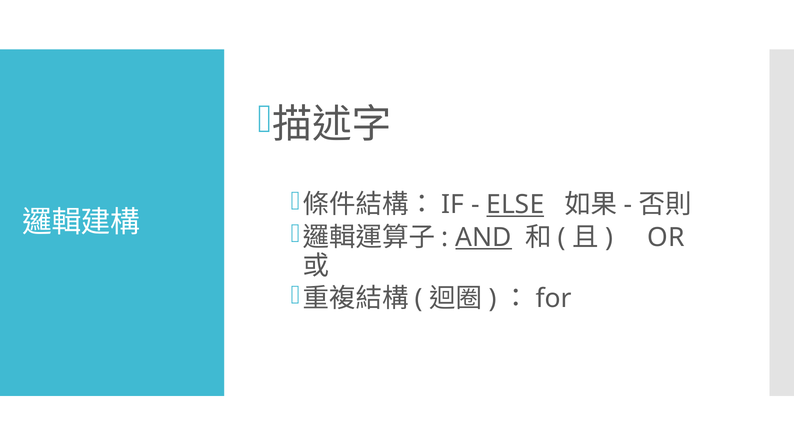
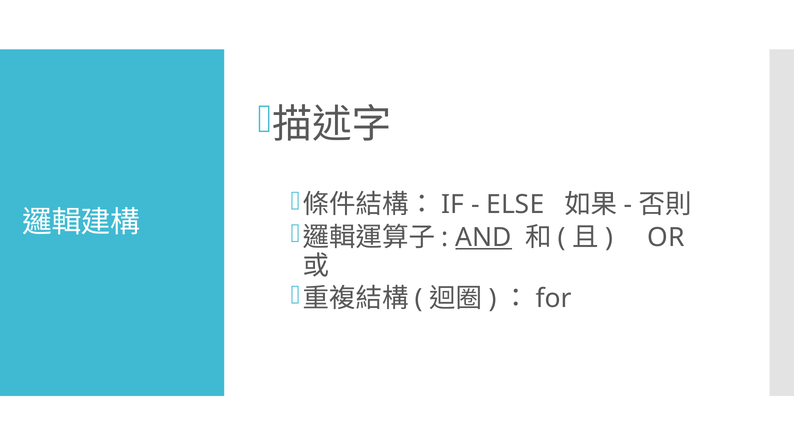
ELSE underline: present -> none
